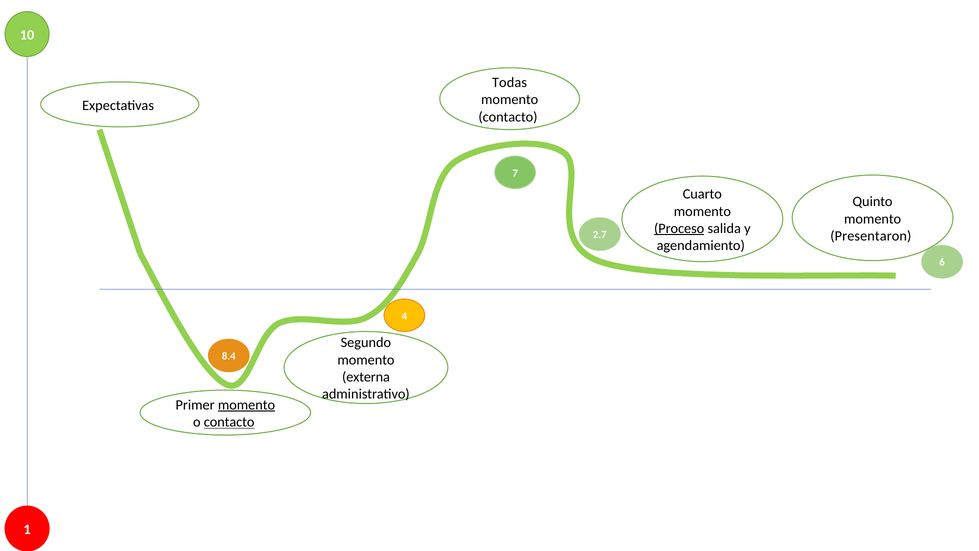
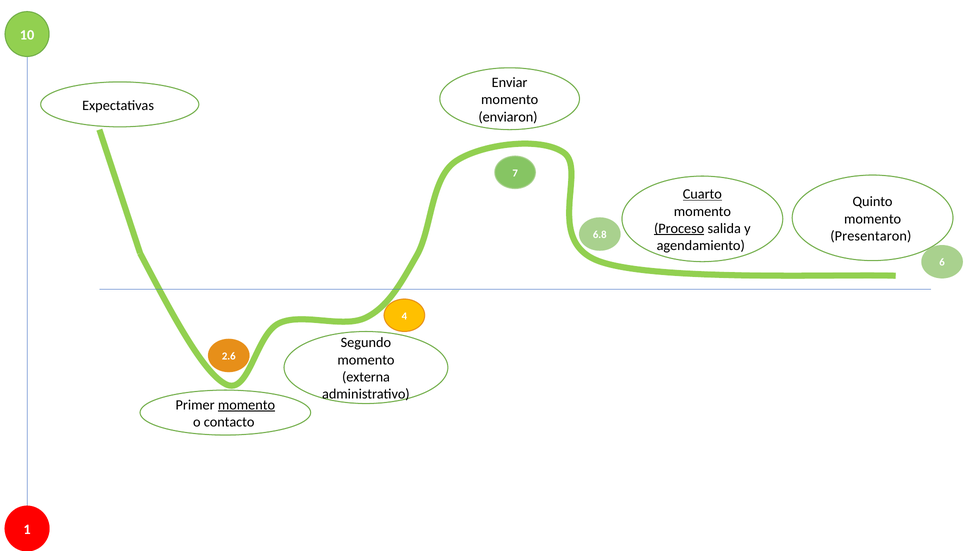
Todas: Todas -> Enviar
contacto at (508, 117): contacto -> enviaron
Cuarto underline: none -> present
2.7: 2.7 -> 6.8
8.4: 8.4 -> 2.6
contacto at (229, 422) underline: present -> none
